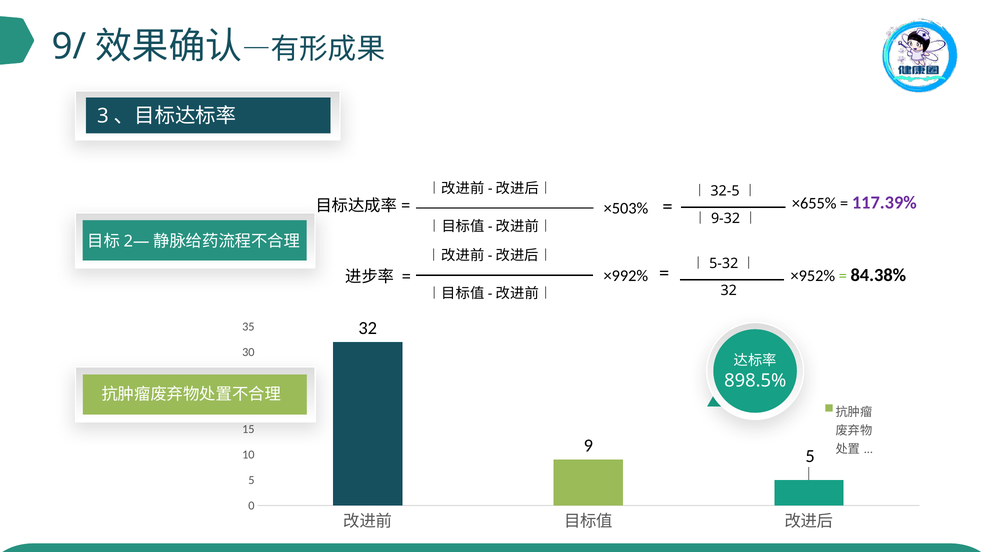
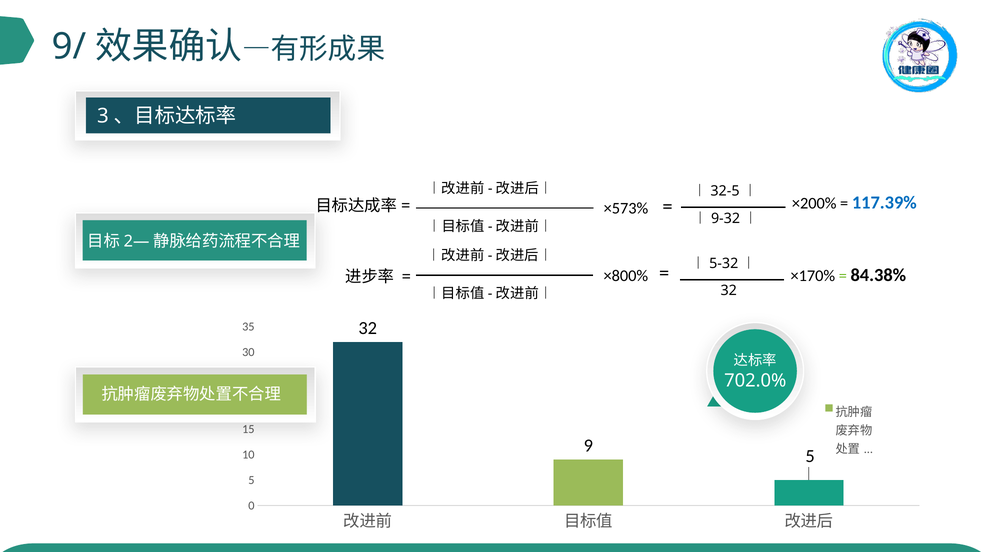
×655%: ×655% -> ×200%
117.39% colour: purple -> blue
×503%: ×503% -> ×573%
×992%: ×992% -> ×800%
×952%: ×952% -> ×170%
898.5%: 898.5% -> 702.0%
